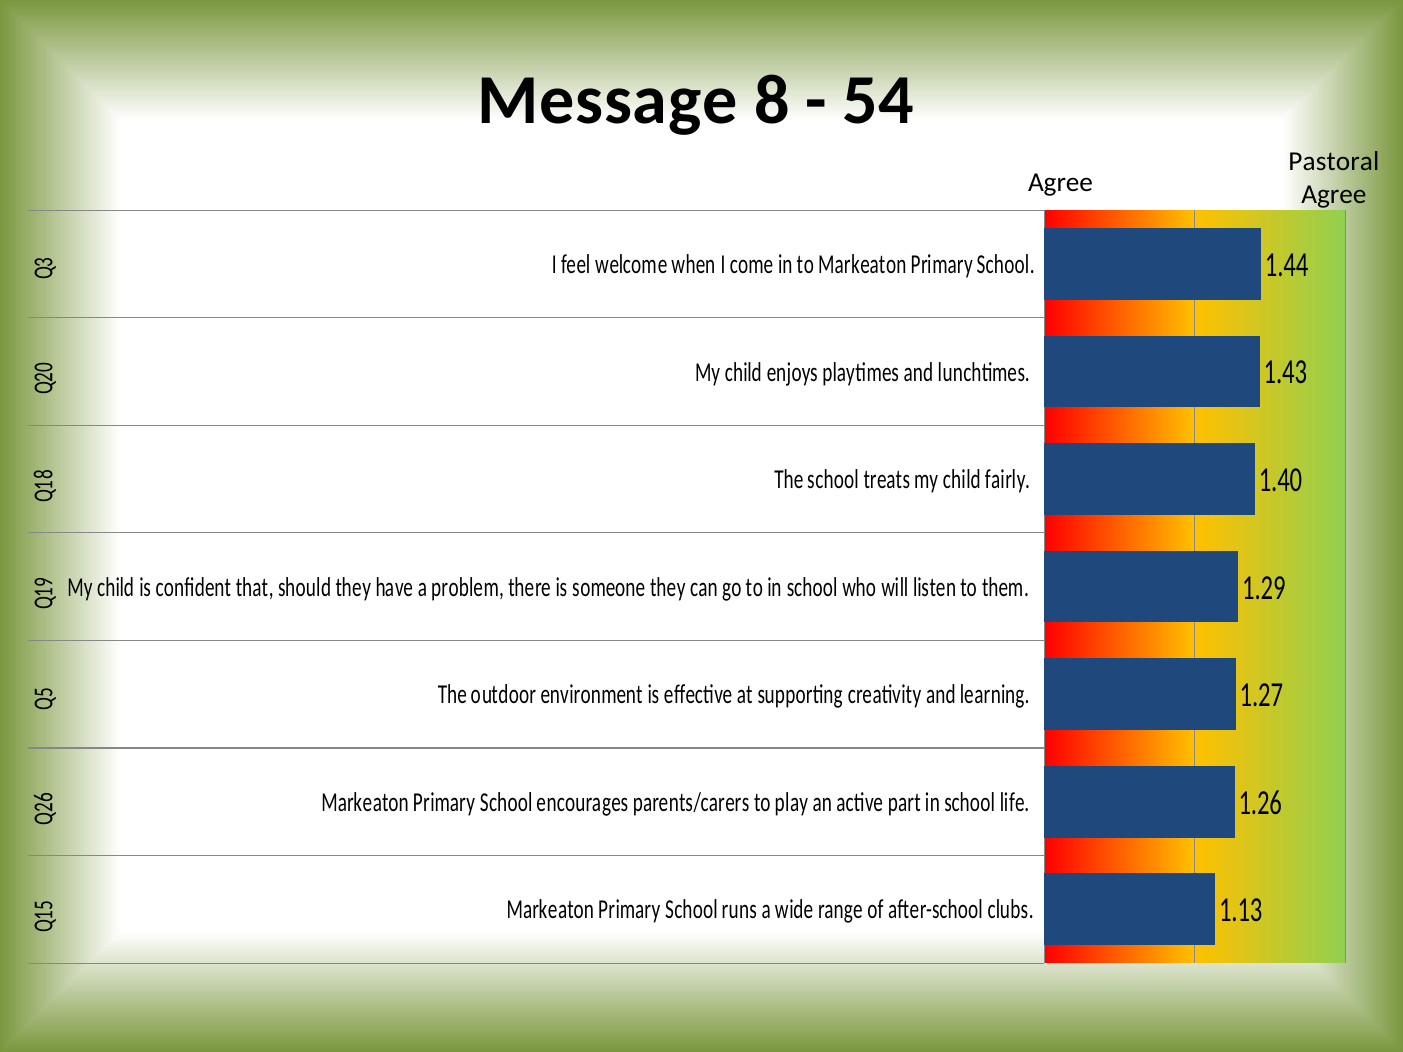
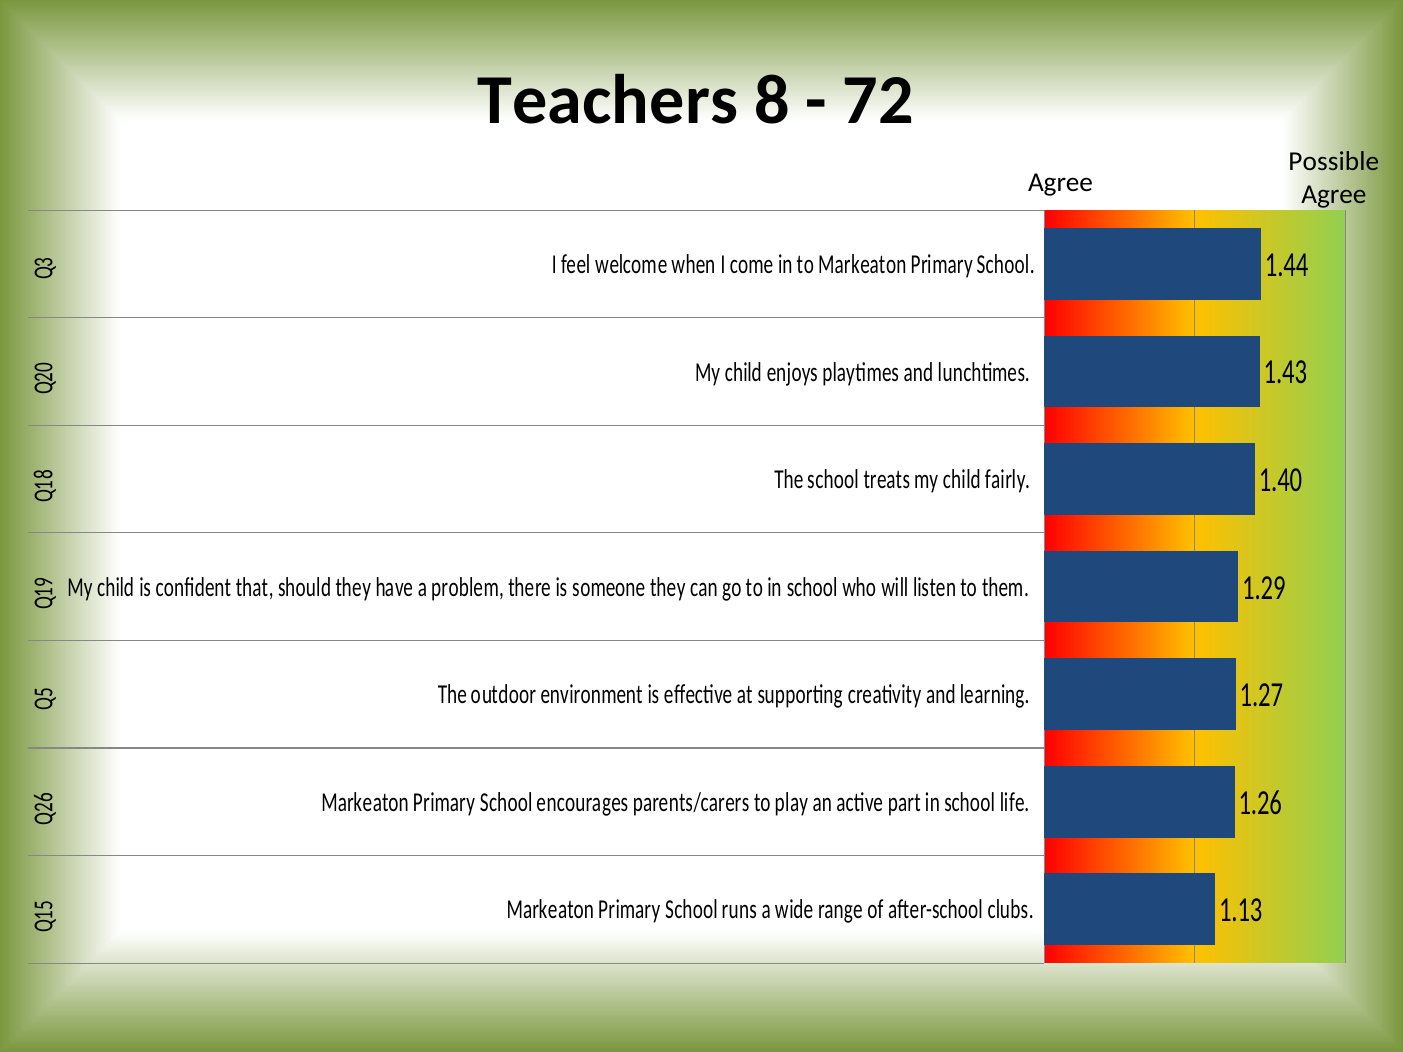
Message: Message -> Teachers
54: 54 -> 72
Pastoral: Pastoral -> Possible
